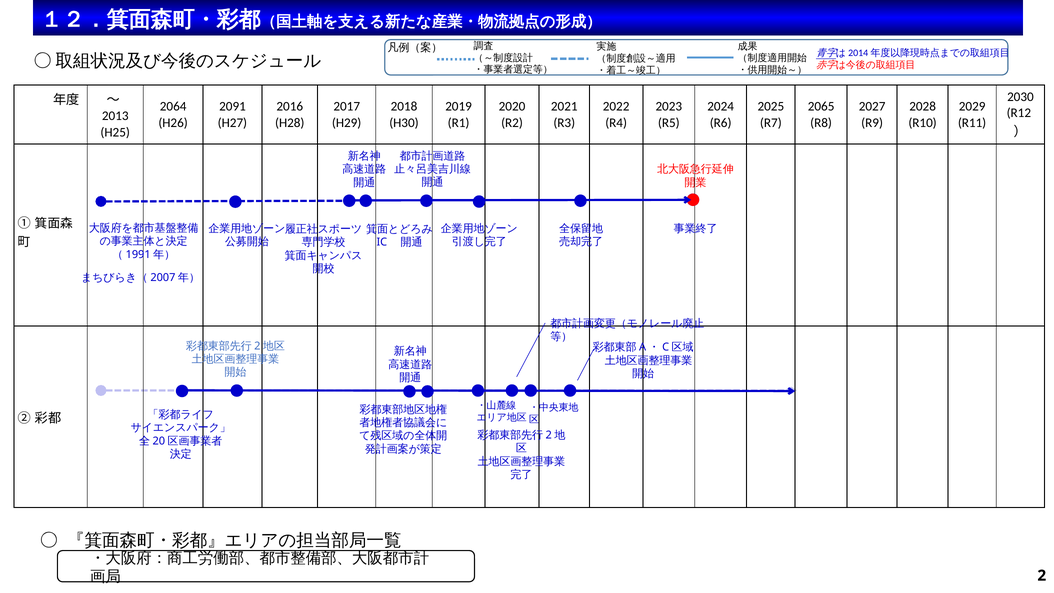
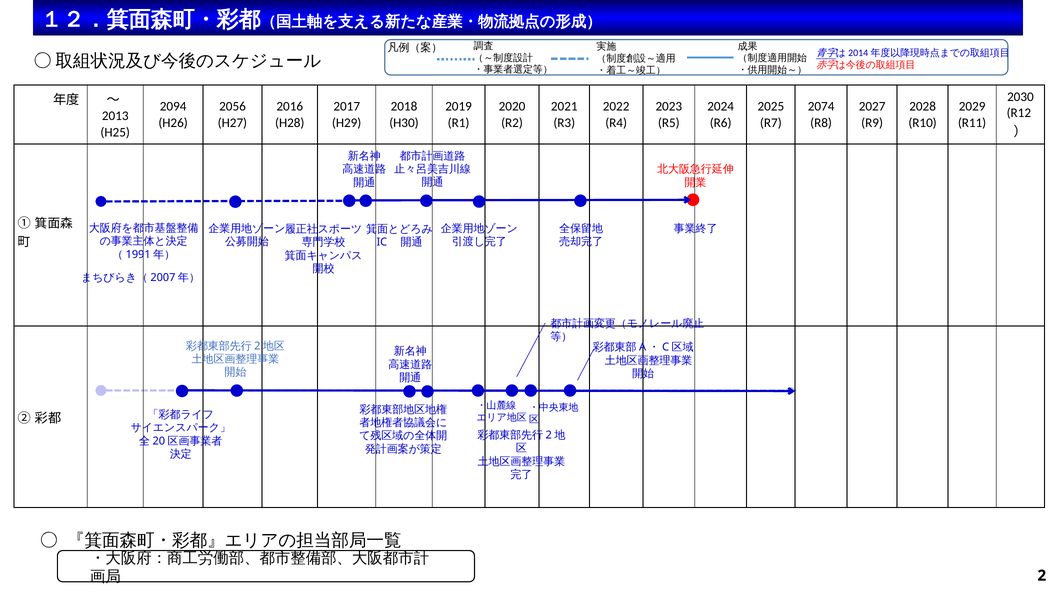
2064: 2064 -> 2094
2091: 2091 -> 2056
2065: 2065 -> 2074
